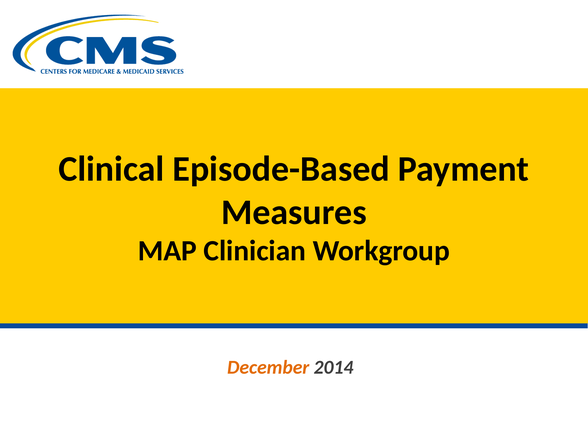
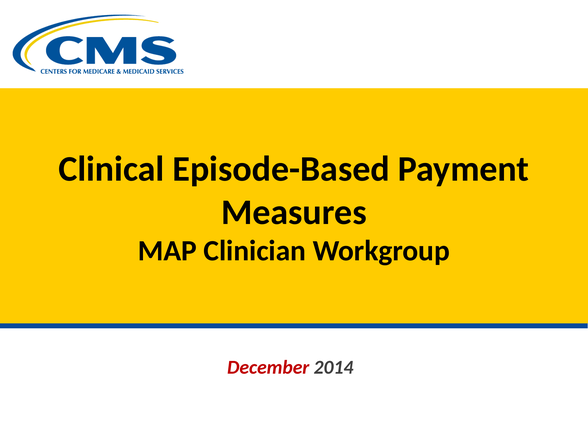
December colour: orange -> red
